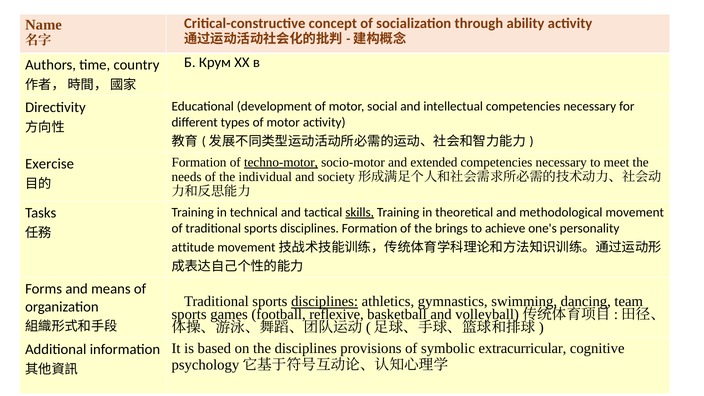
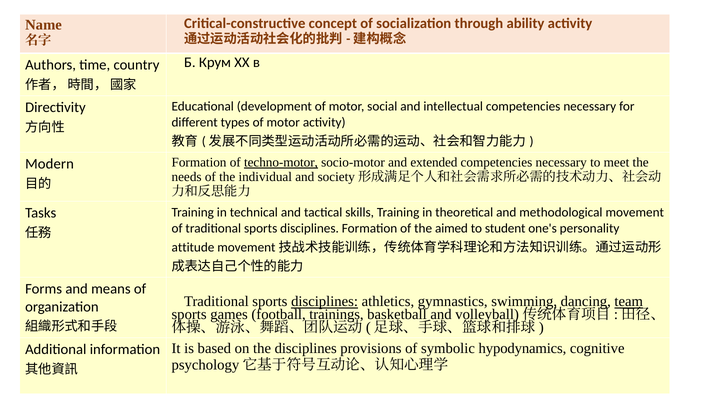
Exercise: Exercise -> Modern
skills underline: present -> none
brings: brings -> aimed
achieve: achieve -> student
team underline: none -> present
reflexive: reflexive -> trainings
extracurricular: extracurricular -> hypodynamics
